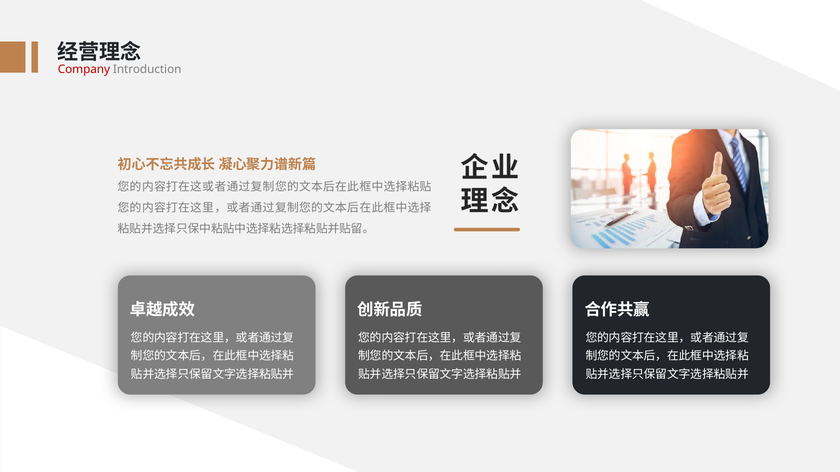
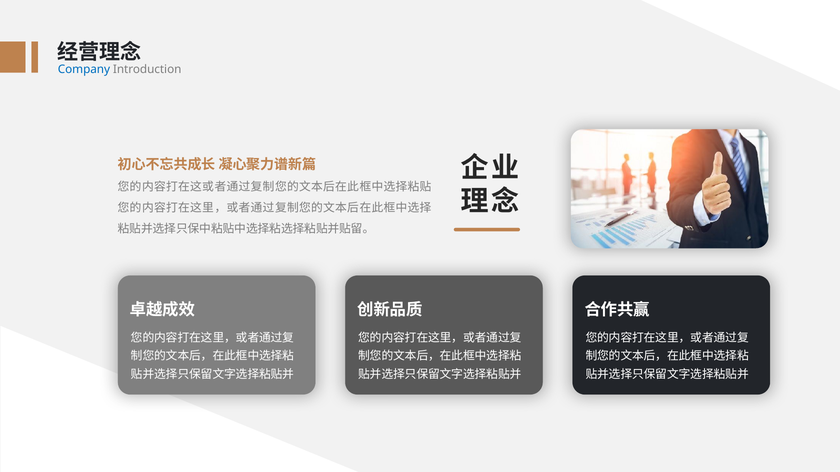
Company colour: red -> blue
